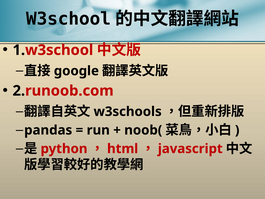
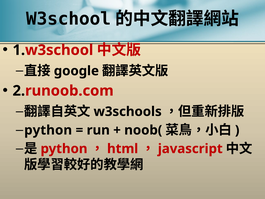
pandas at (48, 130): pandas -> python
